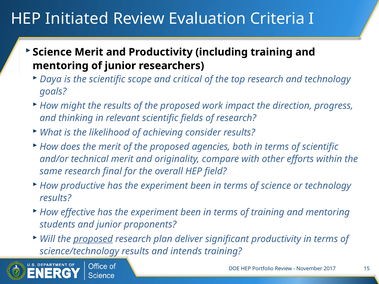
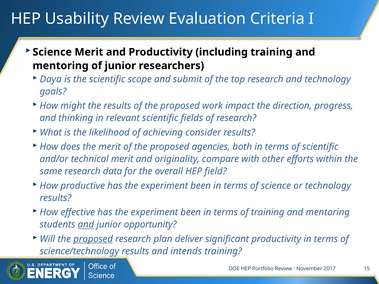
Initiated: Initiated -> Usability
critical: critical -> submit
final: final -> data
and at (86, 225) underline: none -> present
proponents: proponents -> opportunity
